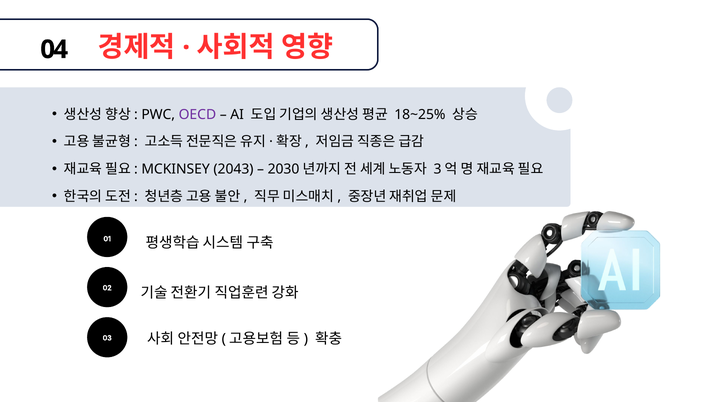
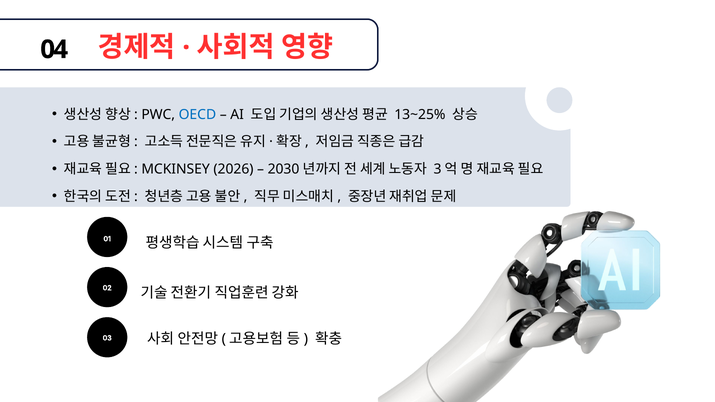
OECD colour: purple -> blue
18~25%: 18~25% -> 13~25%
2043: 2043 -> 2026
